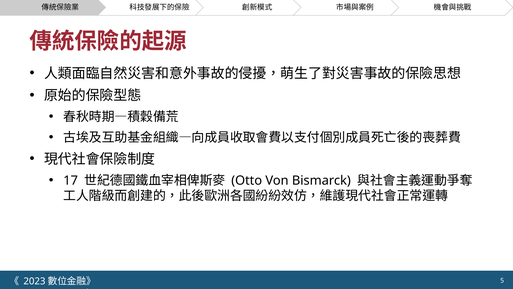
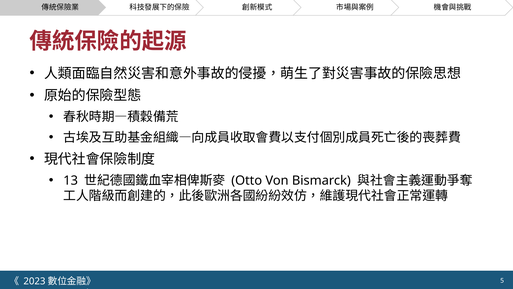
17: 17 -> 13
